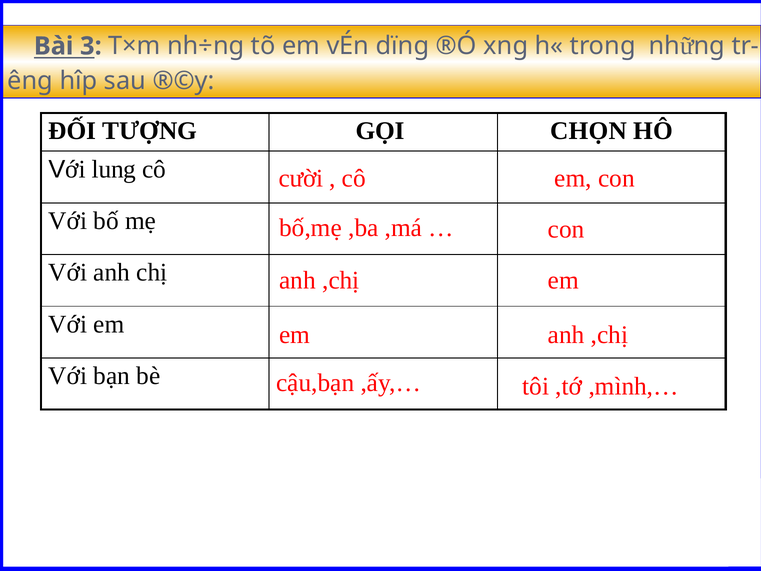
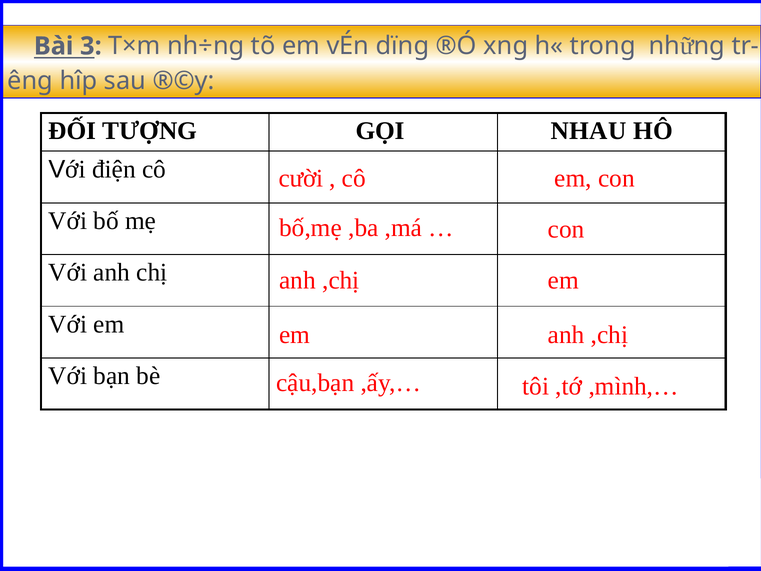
CHỌN: CHỌN -> NHAU
lung: lung -> điện
